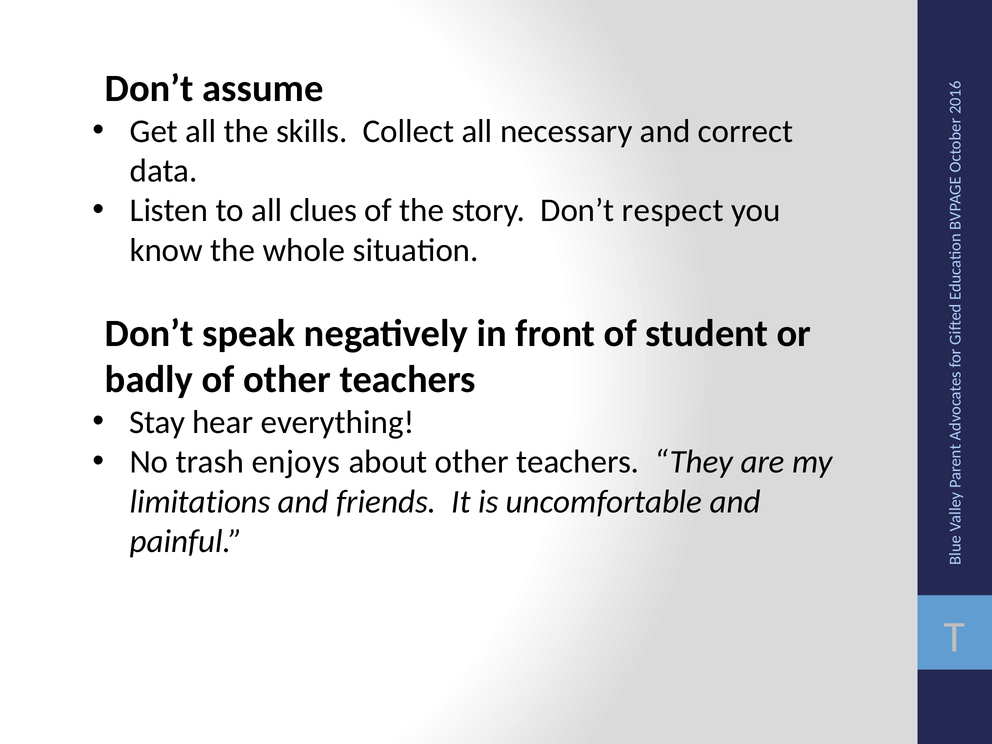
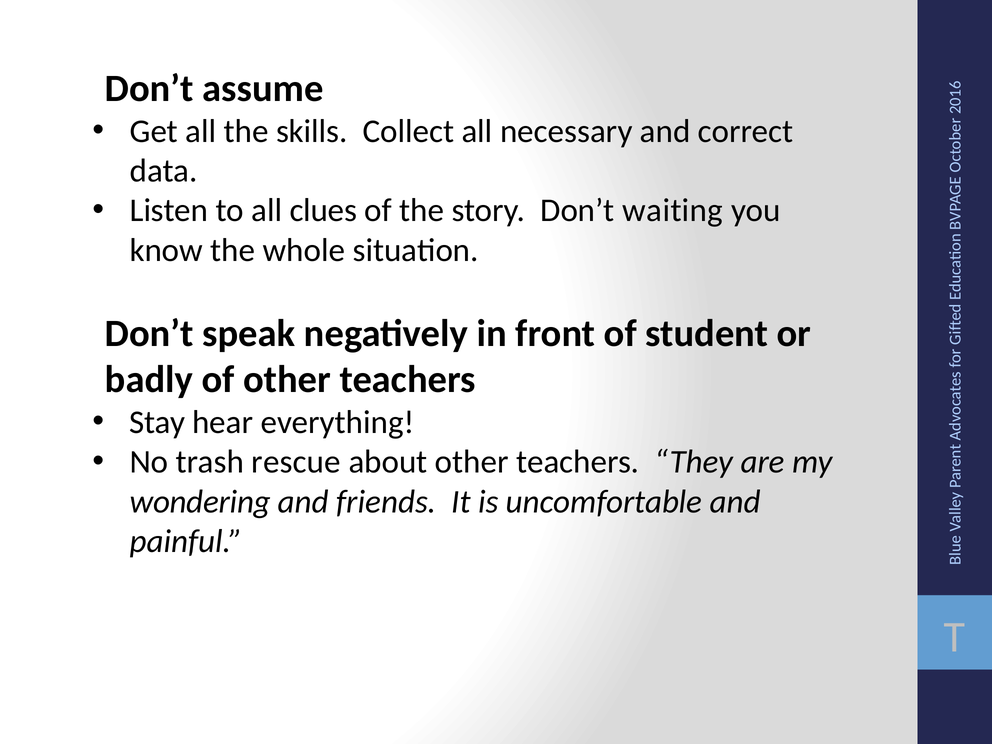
respect: respect -> waiting
enjoys: enjoys -> rescue
limitations: limitations -> wondering
